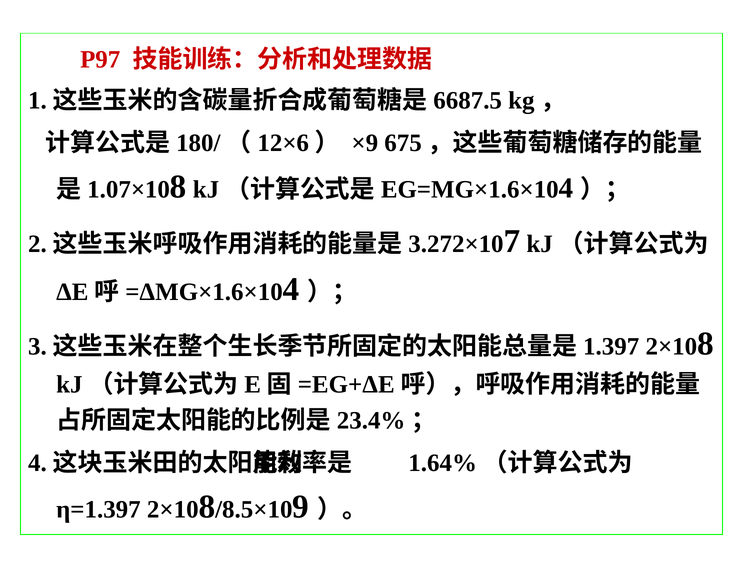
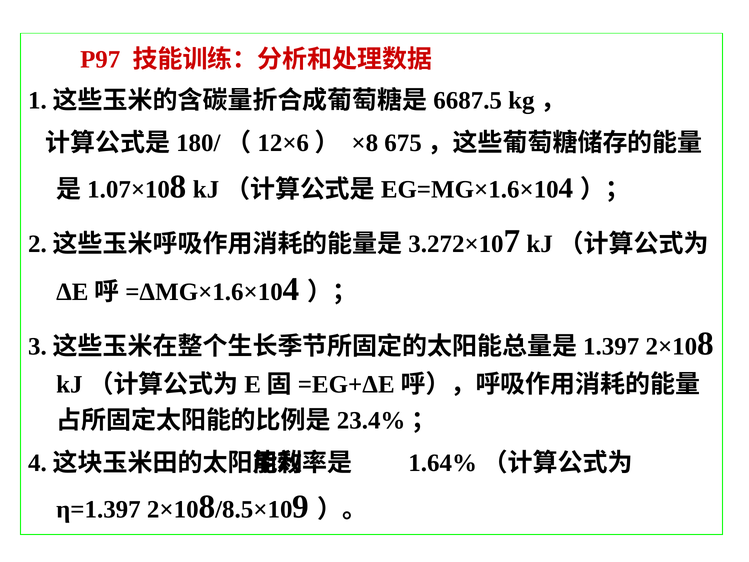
×9: ×9 -> ×8
